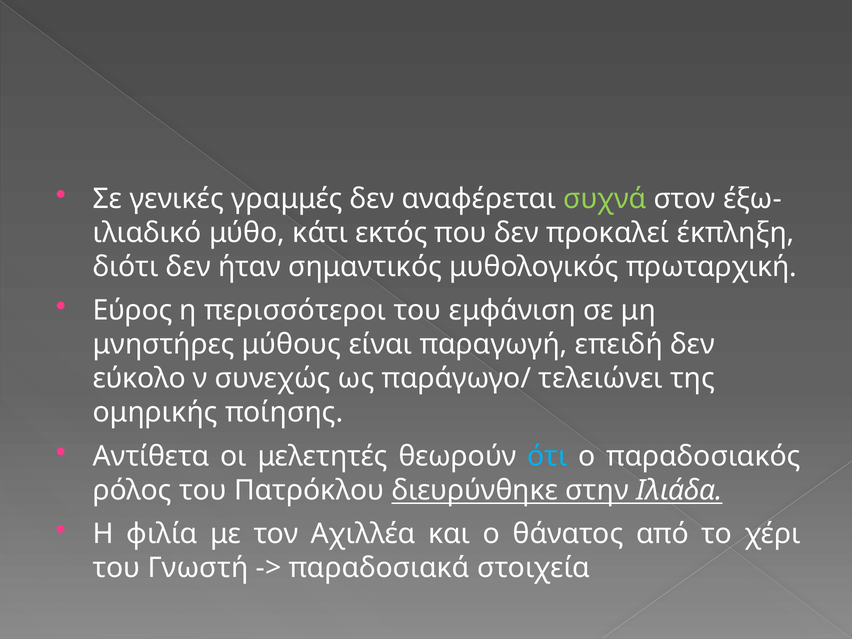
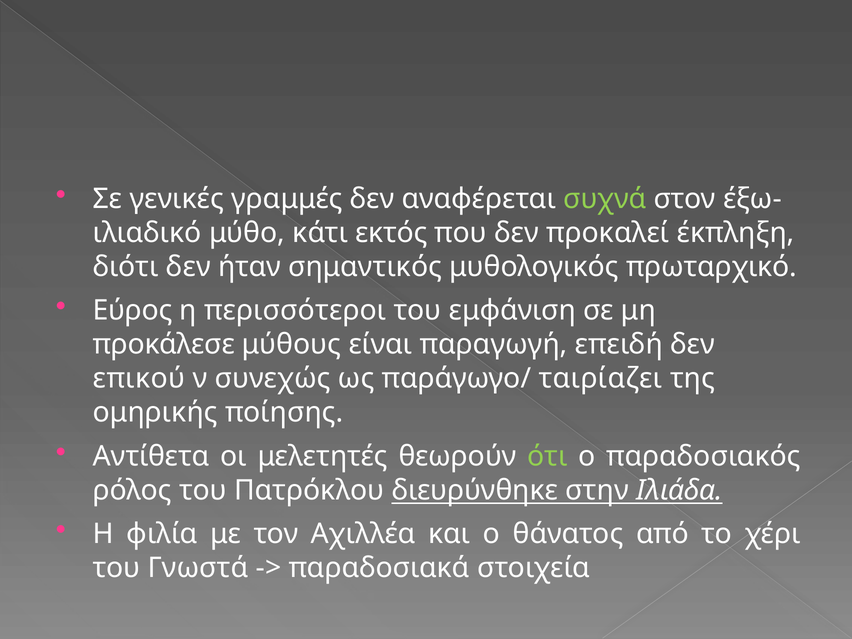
πρωταρχική: πρωταρχική -> πρωταρχικό
μνηστήρες: μνηστήρες -> προκάλεσε
εύκολο: εύκολο -> επικού
τελειώνει: τελειώνει -> ταιρίαζει
ότι colour: light blue -> light green
Γνωστή: Γνωστή -> Γνωστά
